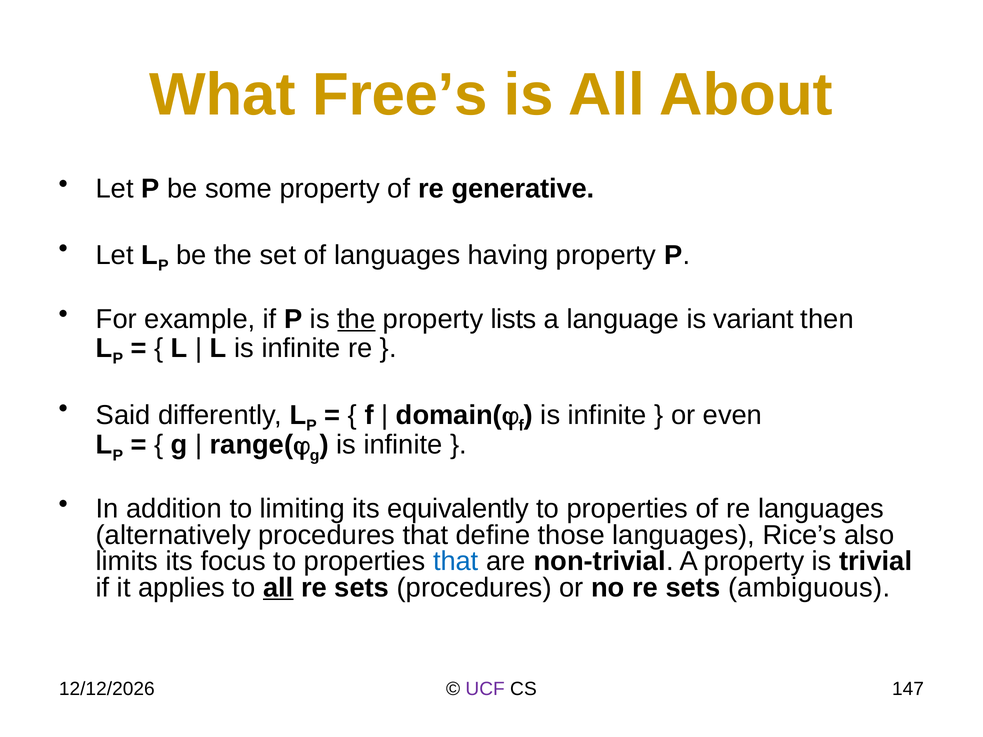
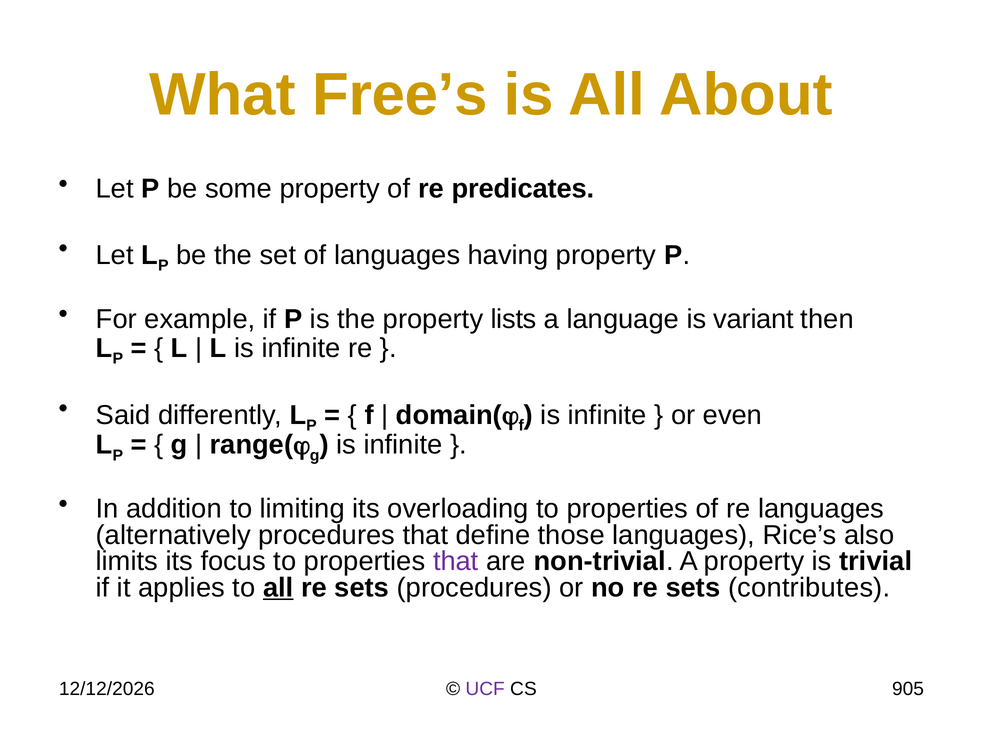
generative: generative -> predicates
the at (356, 319) underline: present -> none
equivalently: equivalently -> overloading
that at (456, 562) colour: blue -> purple
ambiguous: ambiguous -> contributes
147: 147 -> 905
